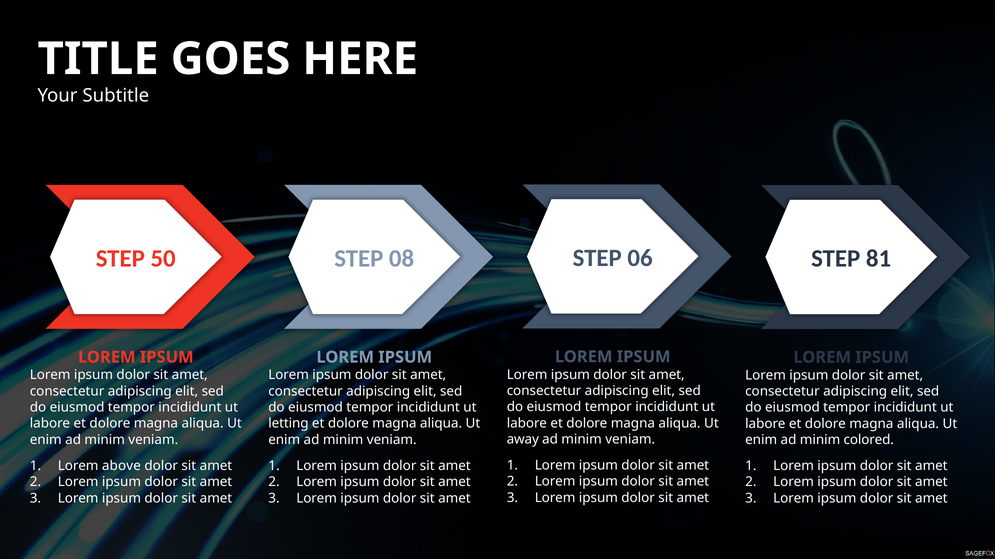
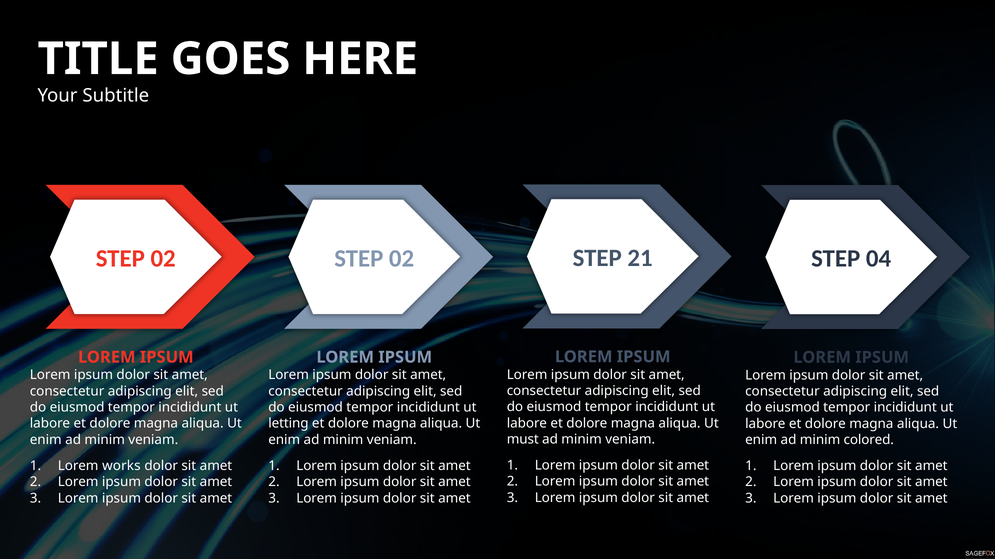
06: 06 -> 21
50 at (163, 259): 50 -> 02
08 at (402, 259): 08 -> 02
81: 81 -> 04
away: away -> must
above: above -> works
